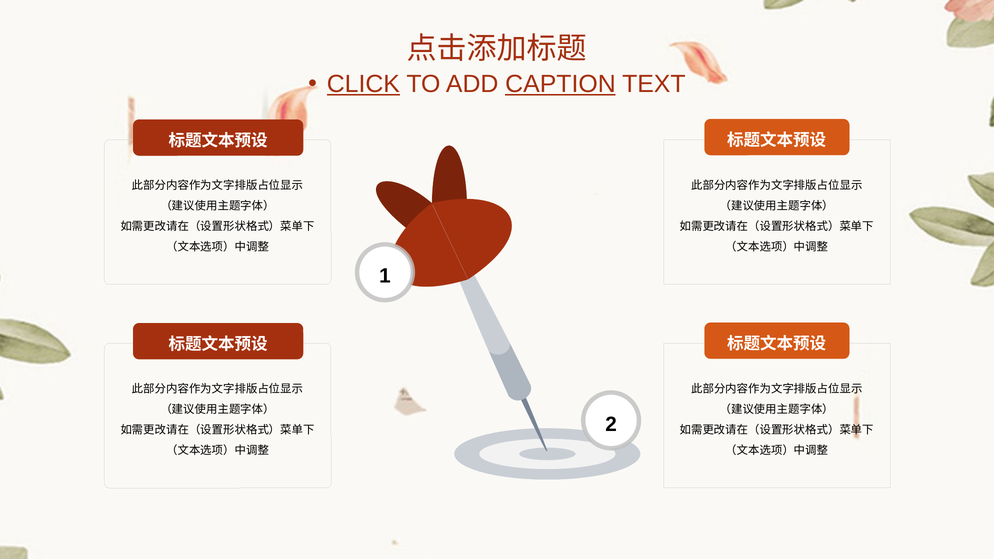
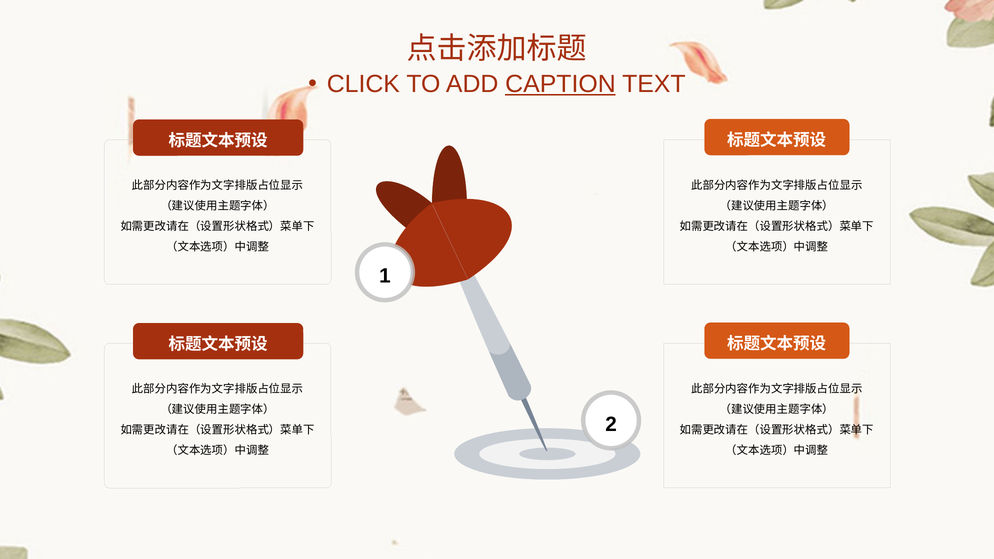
CLICK underline: present -> none
